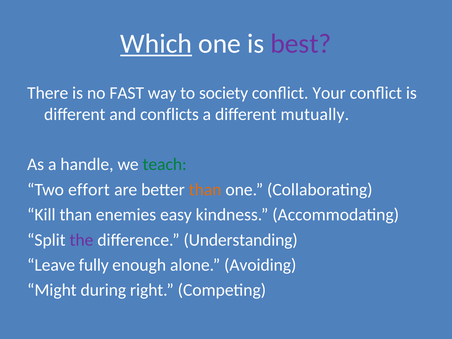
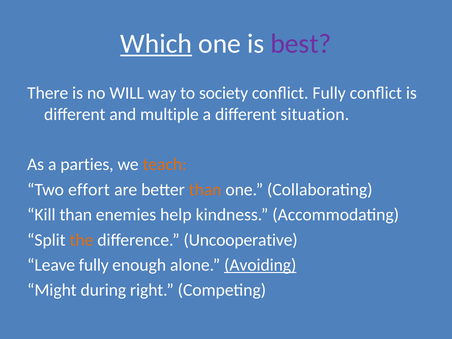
FAST: FAST -> WILL
conflict Your: Your -> Fully
conflicts: conflicts -> multiple
mutually: mutually -> situation
handle: handle -> parties
teach colour: green -> orange
easy: easy -> help
the colour: purple -> orange
Understanding: Understanding -> Uncooperative
Avoiding underline: none -> present
